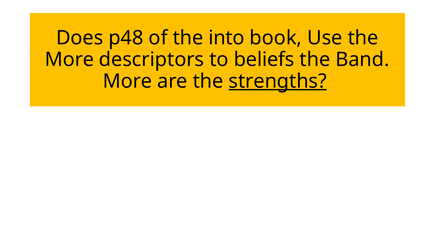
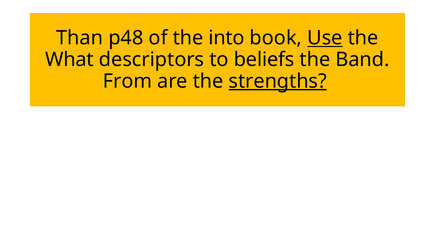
Does: Does -> Than
Use underline: none -> present
More at (69, 59): More -> What
More at (128, 81): More -> From
